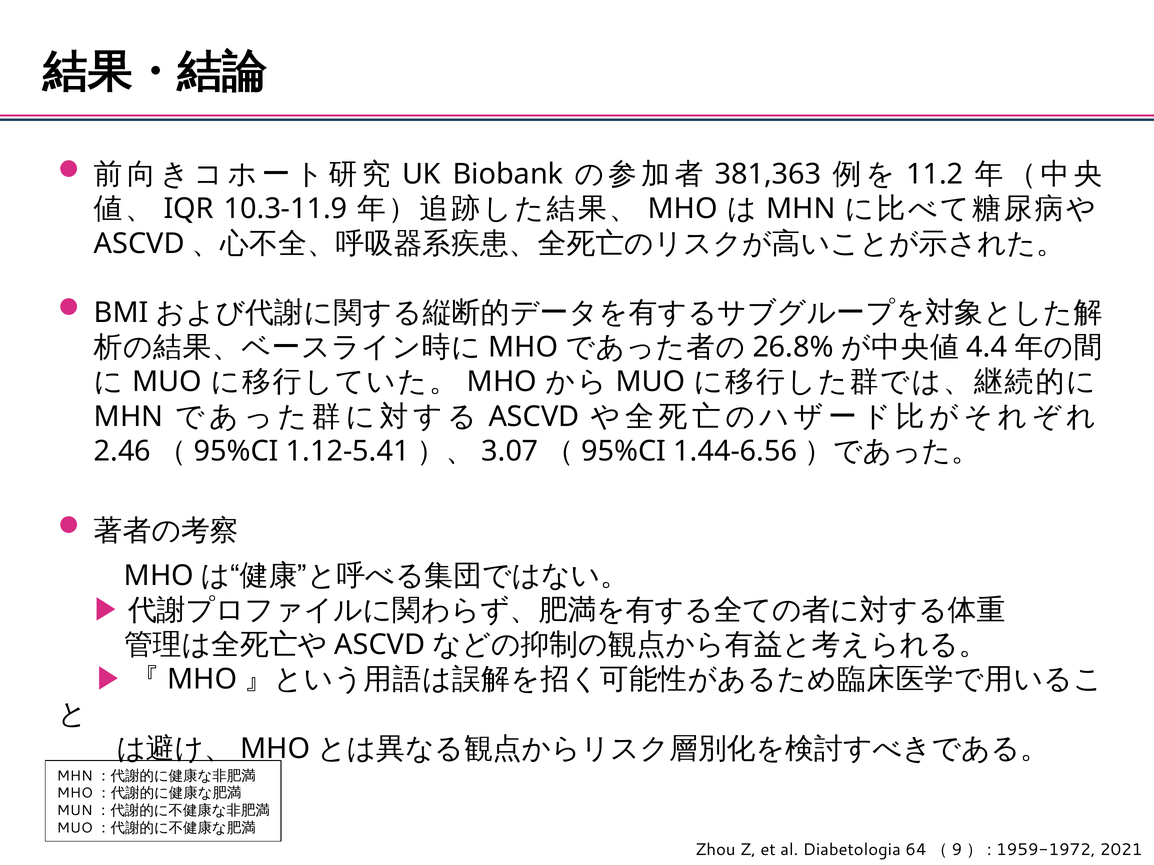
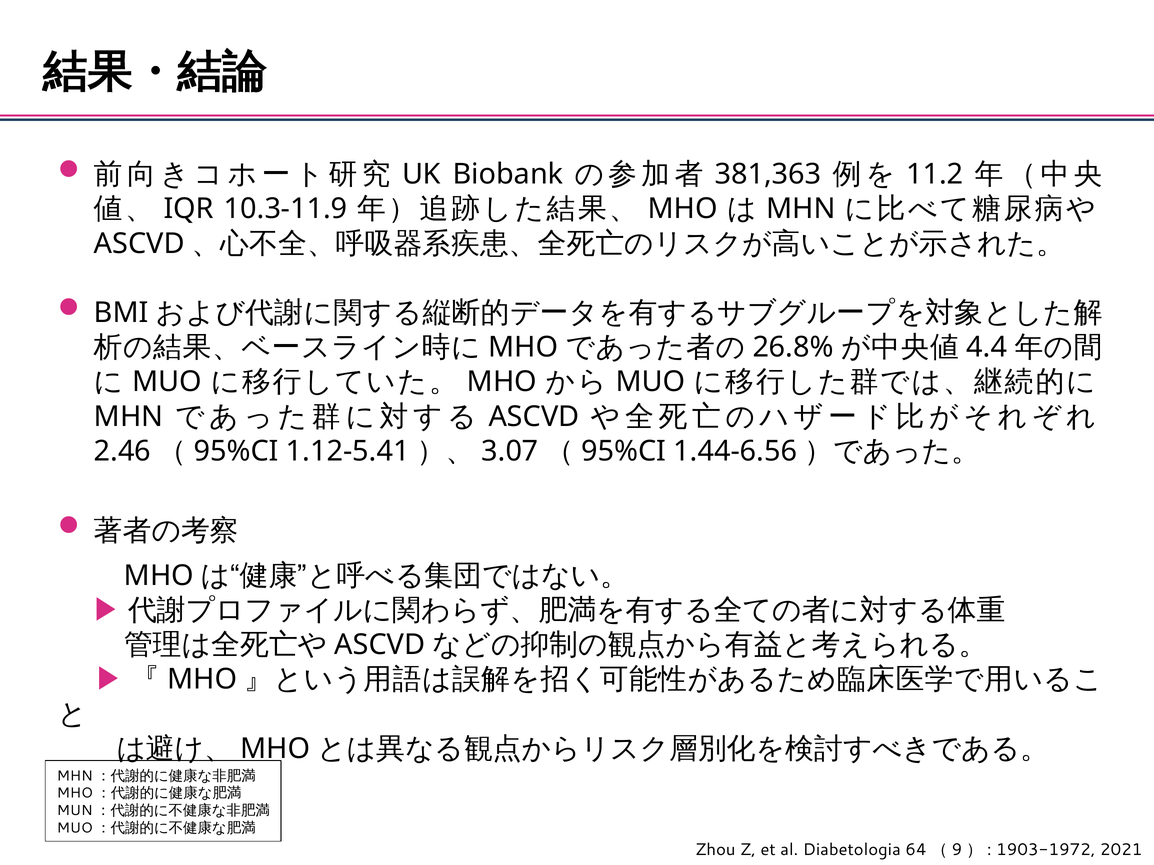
1959-1972: 1959-1972 -> 1903-1972
